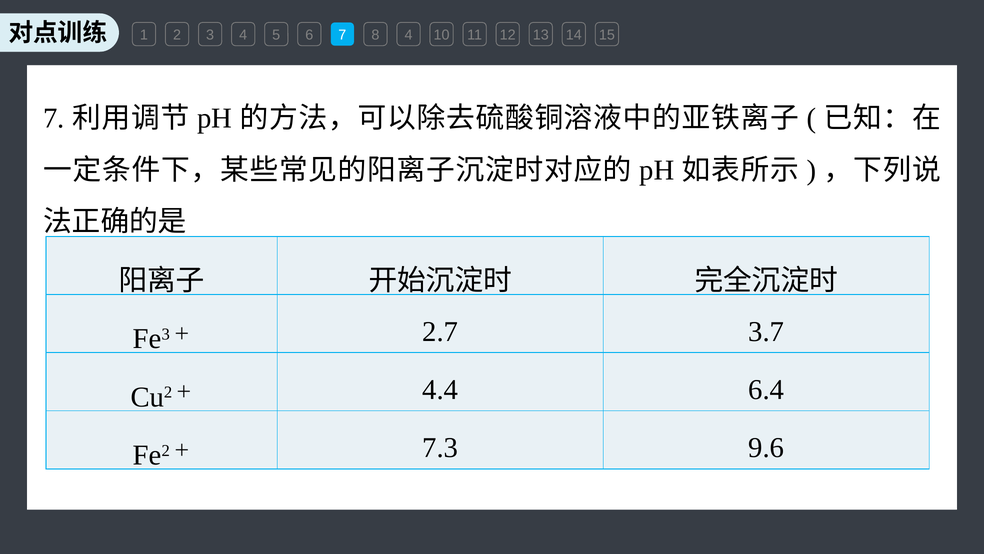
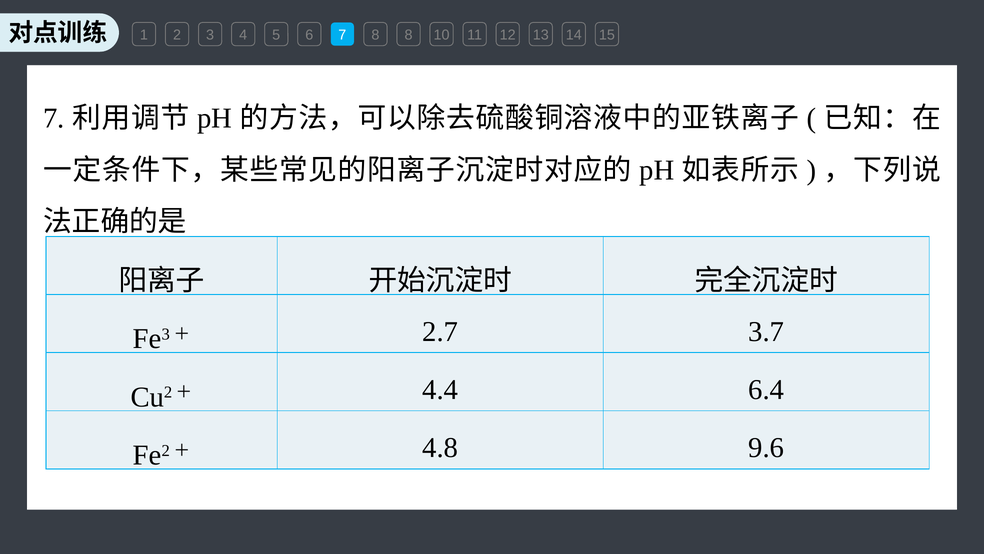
8 4: 4 -> 8
7.3: 7.3 -> 4.8
